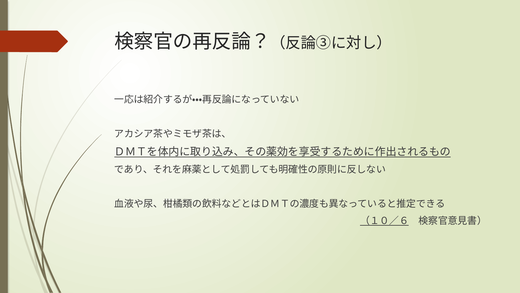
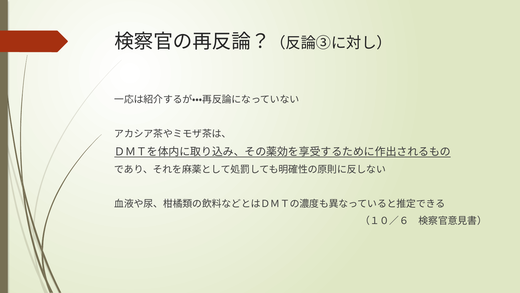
（１０／６ underline: present -> none
